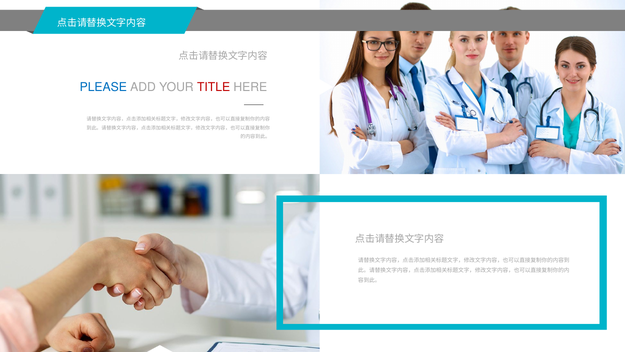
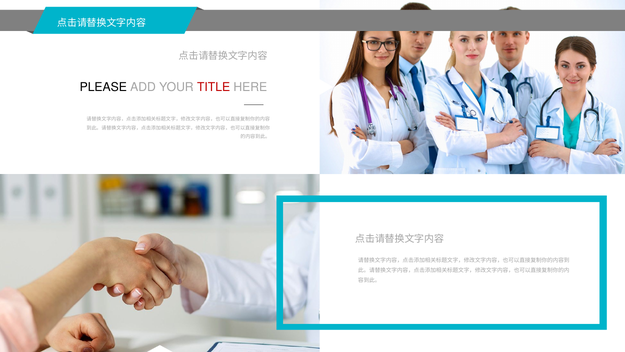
PLEASE colour: blue -> black
